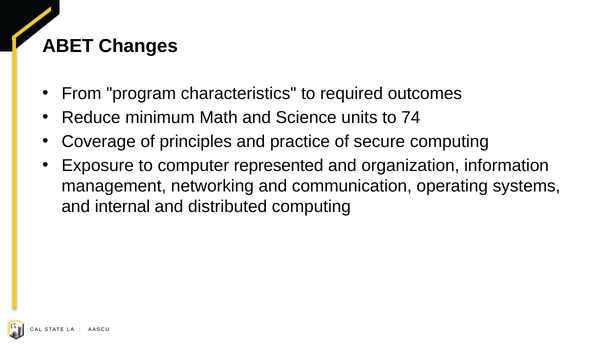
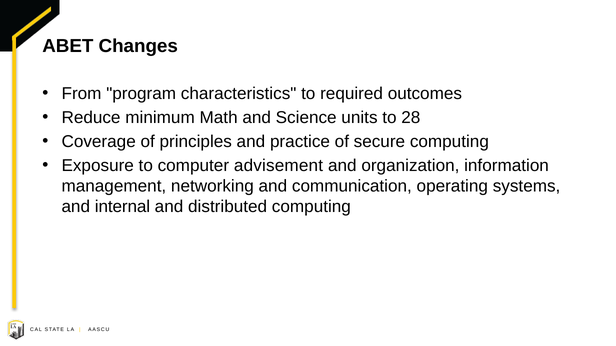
74: 74 -> 28
represented: represented -> advisement
